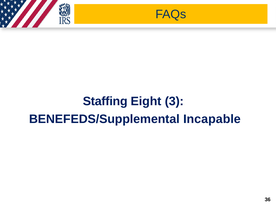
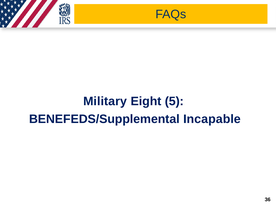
Staffing: Staffing -> Military
3: 3 -> 5
